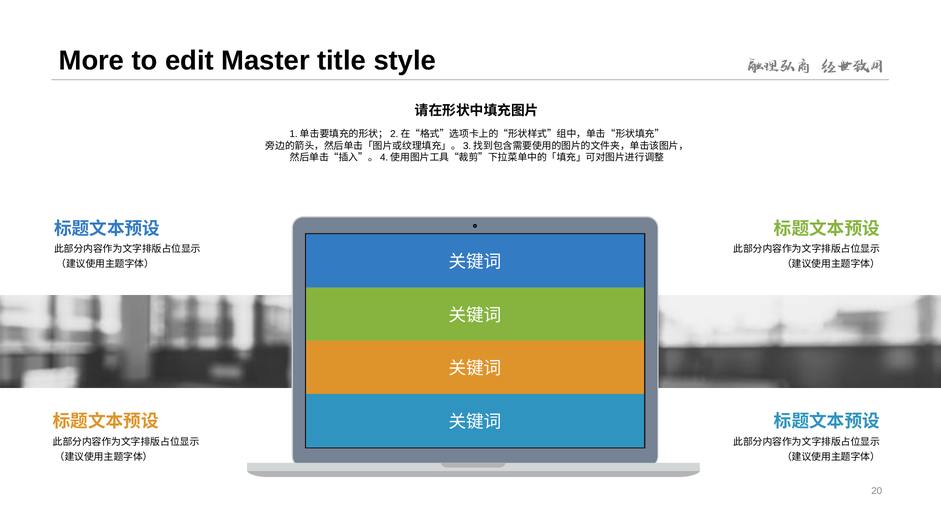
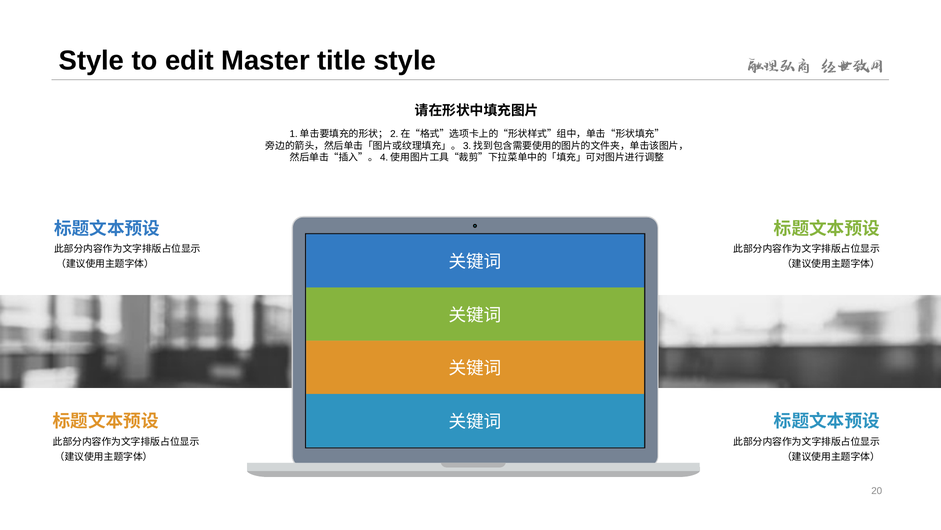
More at (92, 61): More -> Style
